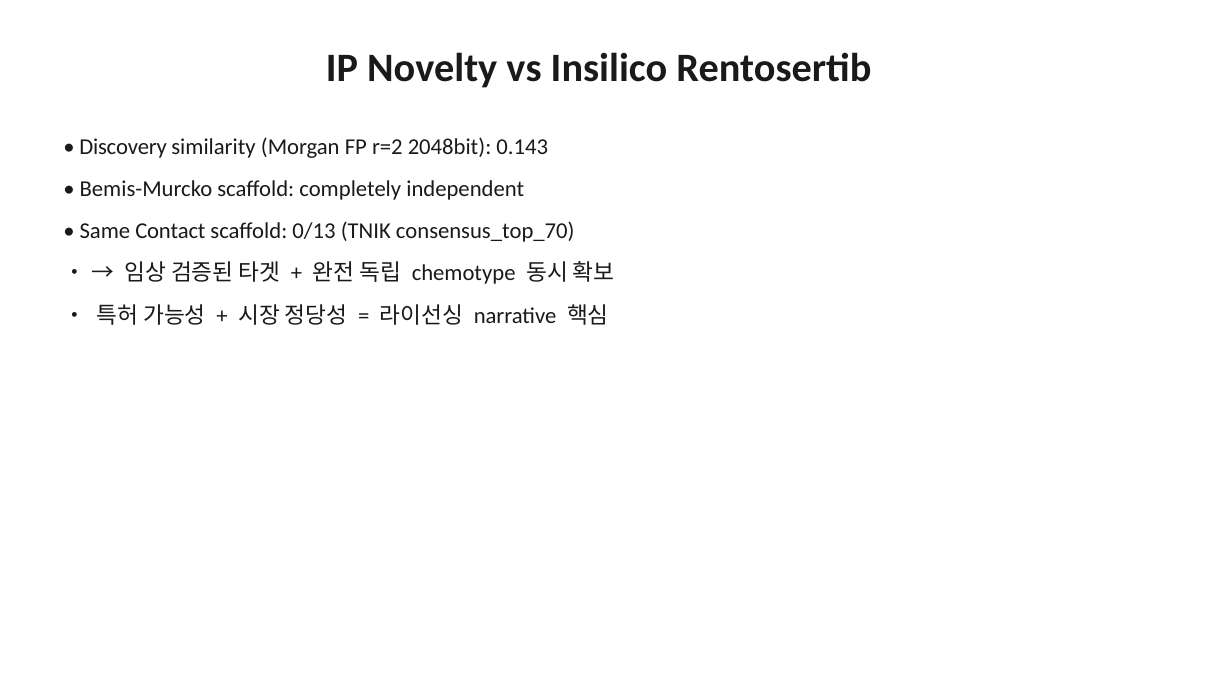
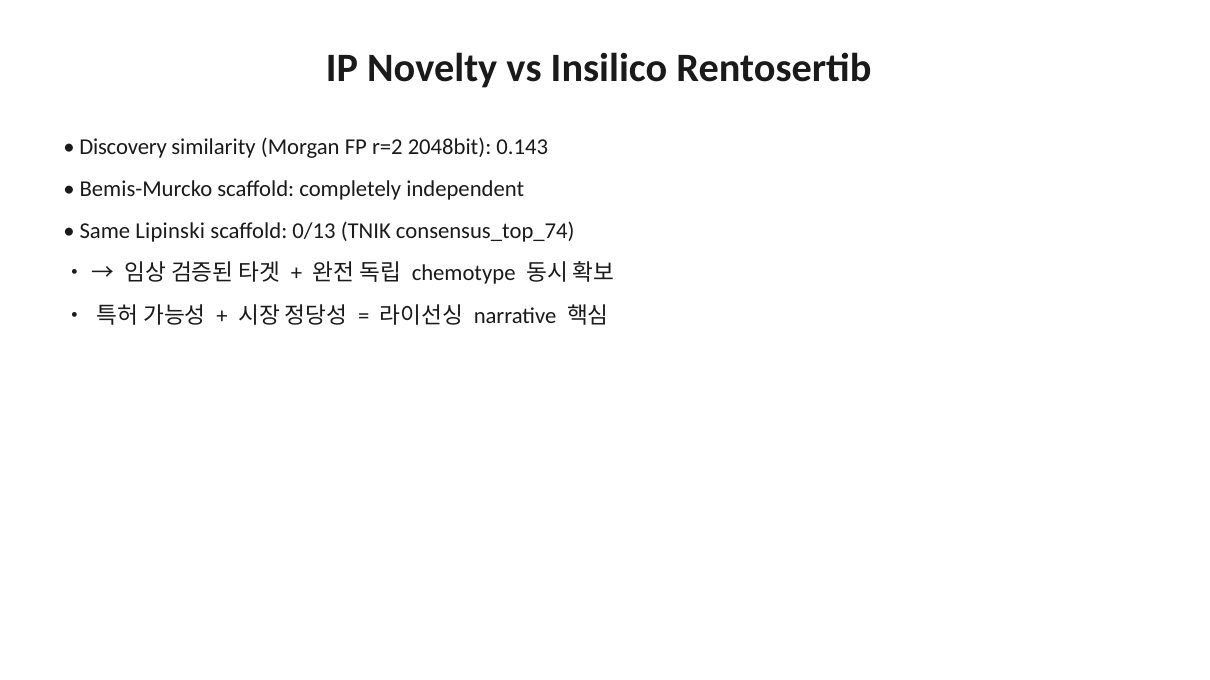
Contact: Contact -> Lipinski
consensus_top_70: consensus_top_70 -> consensus_top_74
